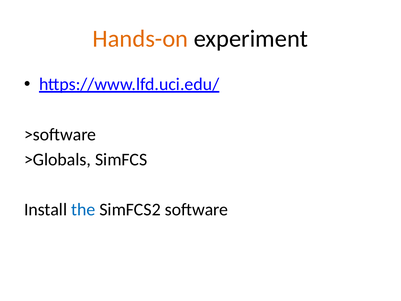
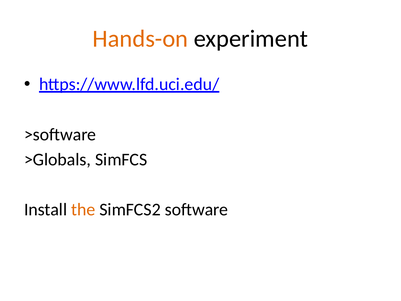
the colour: blue -> orange
